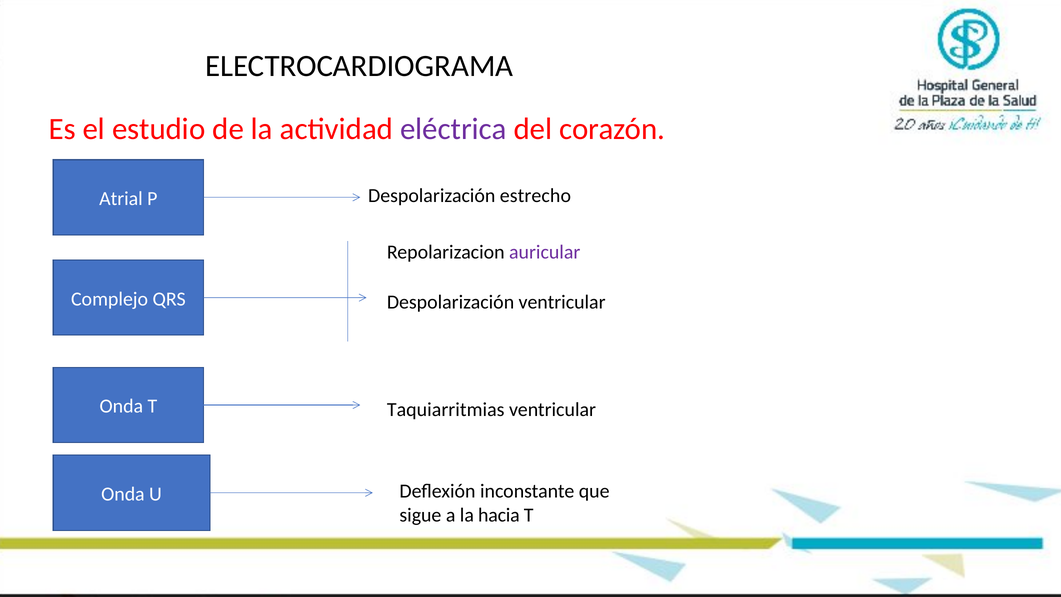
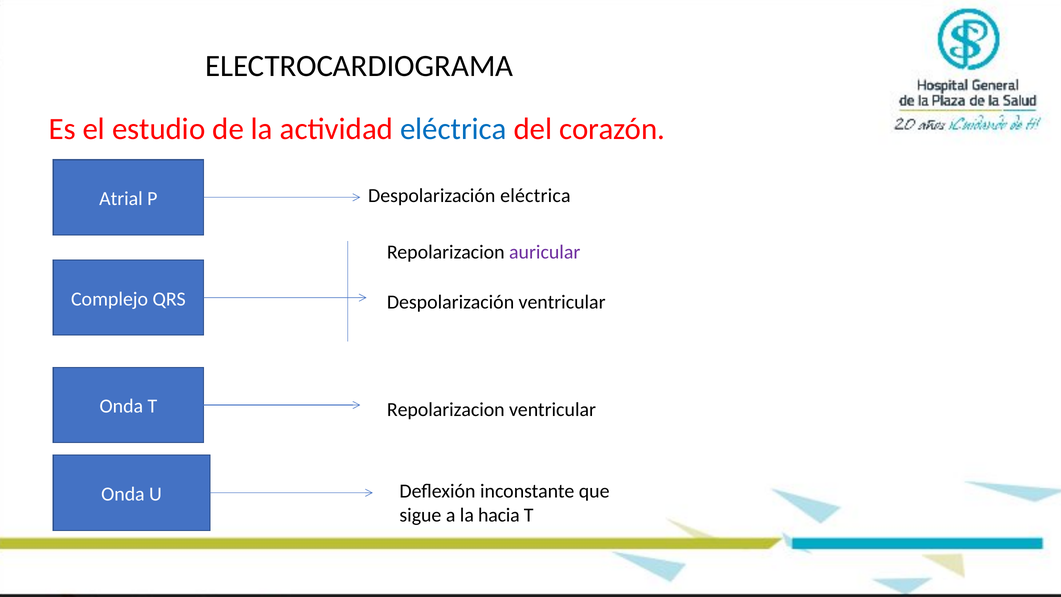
eléctrica at (453, 129) colour: purple -> blue
Despolarización estrecho: estrecho -> eléctrica
T Taquiarritmias: Taquiarritmias -> Repolarizacion
